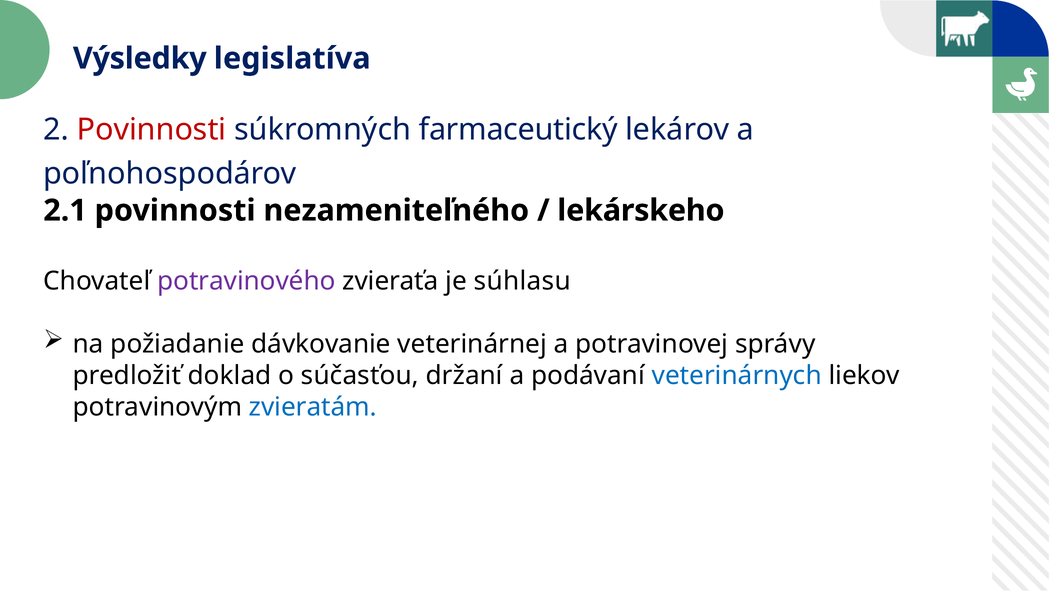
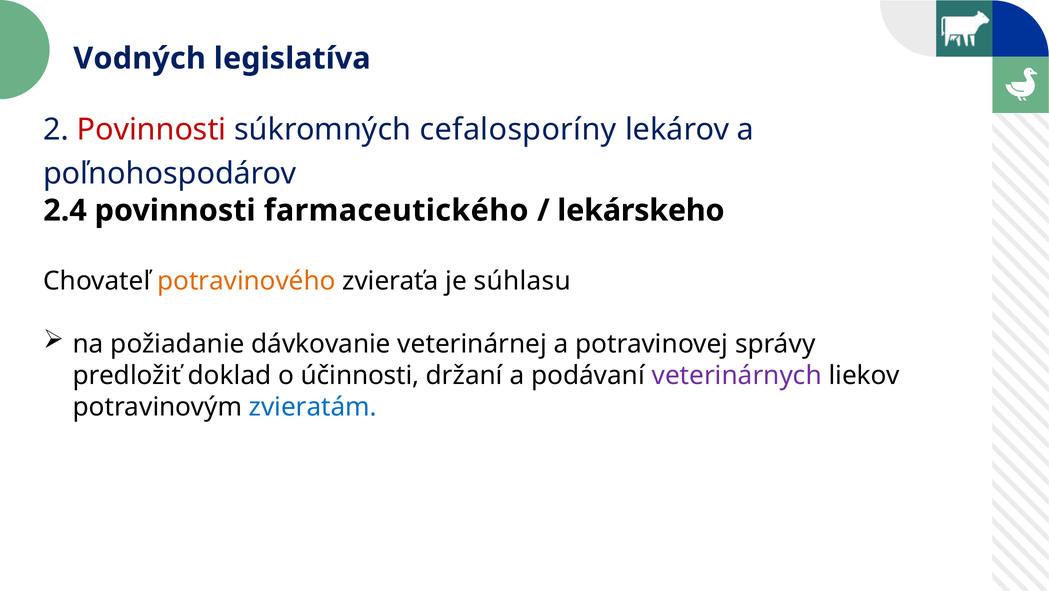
Výsledky: Výsledky -> Vodných
farmaceutický: farmaceutický -> cefalosporíny
2.1: 2.1 -> 2.4
nezameniteľného: nezameniteľného -> farmaceutického
potravinového colour: purple -> orange
súčasťou: súčasťou -> účinnosti
veterinárnych colour: blue -> purple
